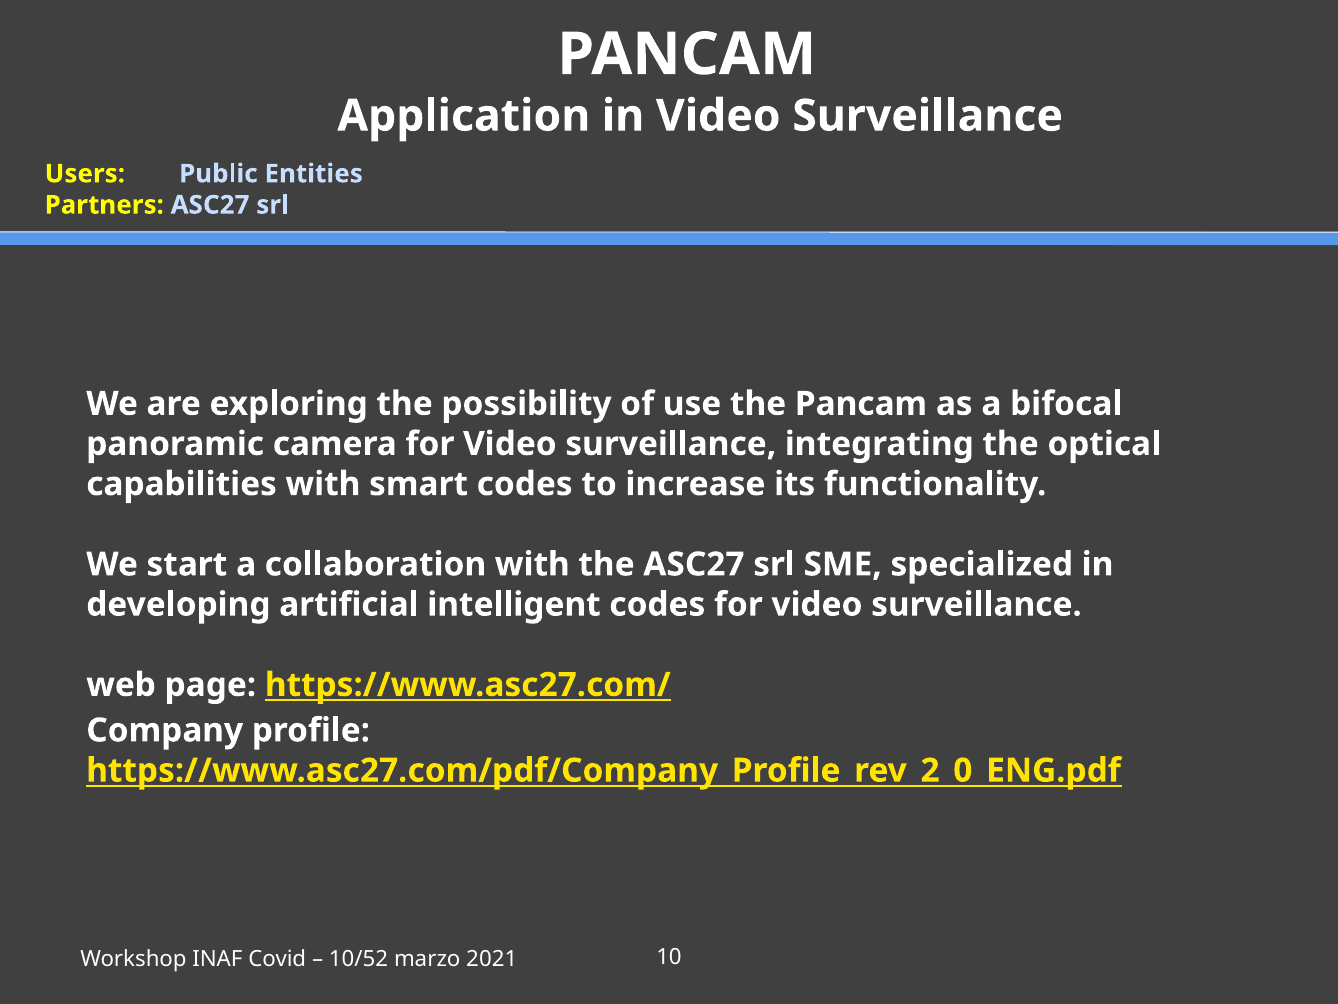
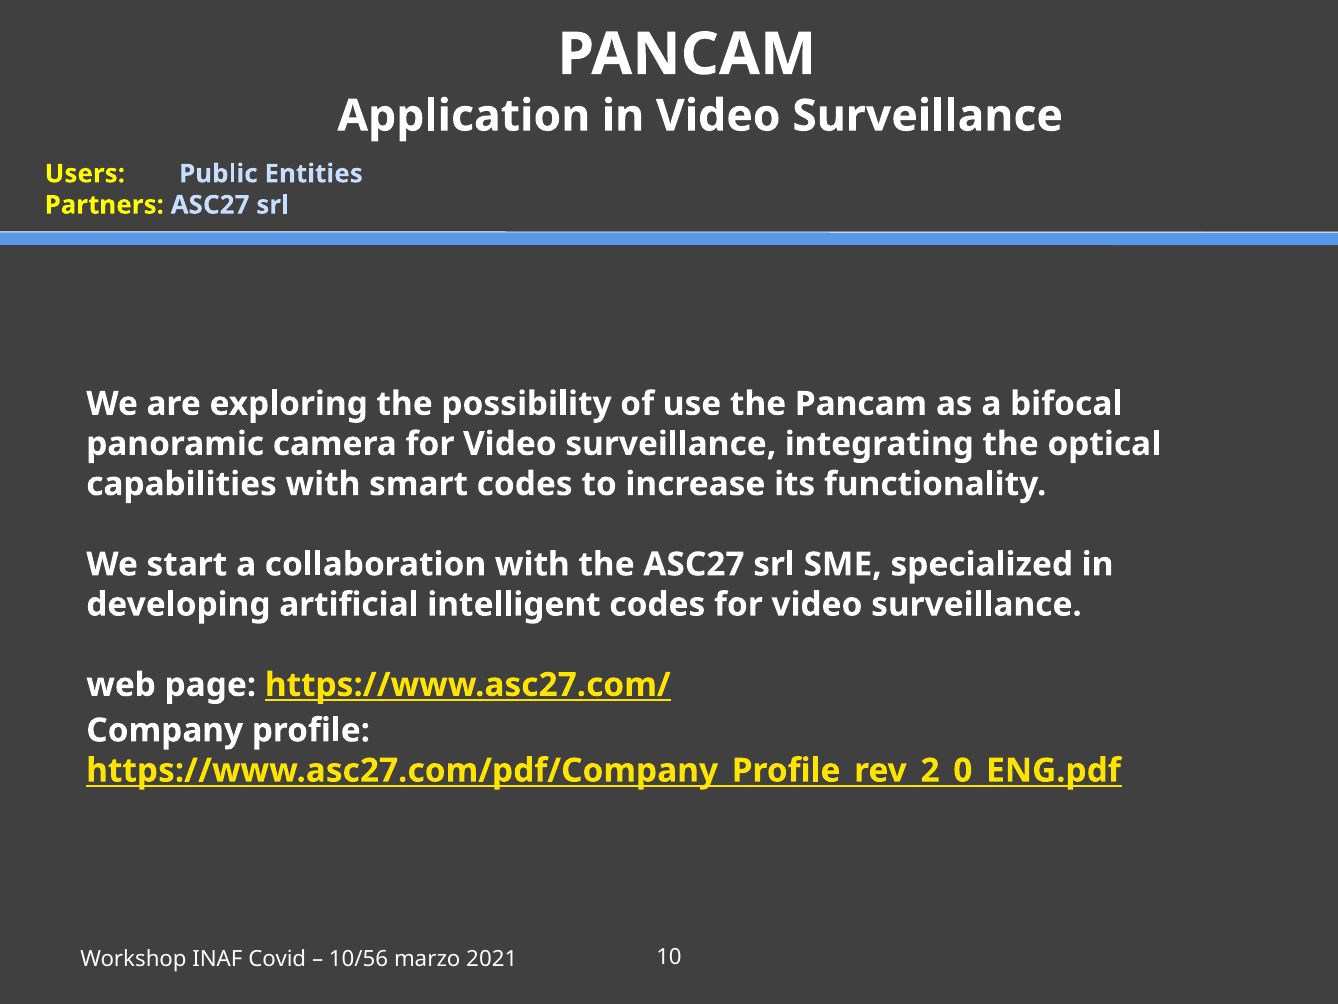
10/52: 10/52 -> 10/56
